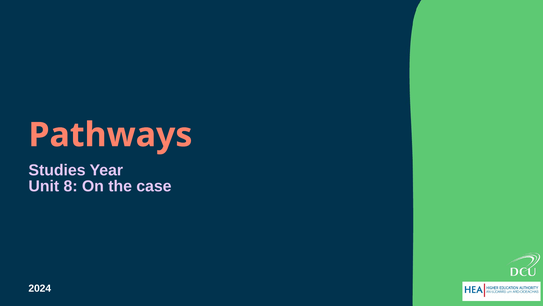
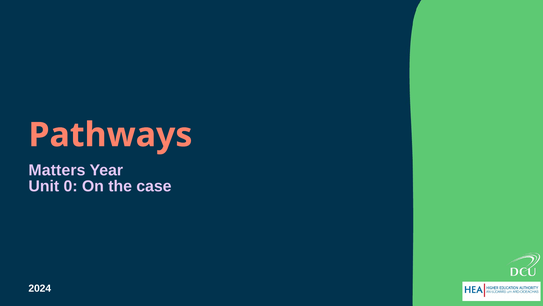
Studies: Studies -> Matters
8: 8 -> 0
